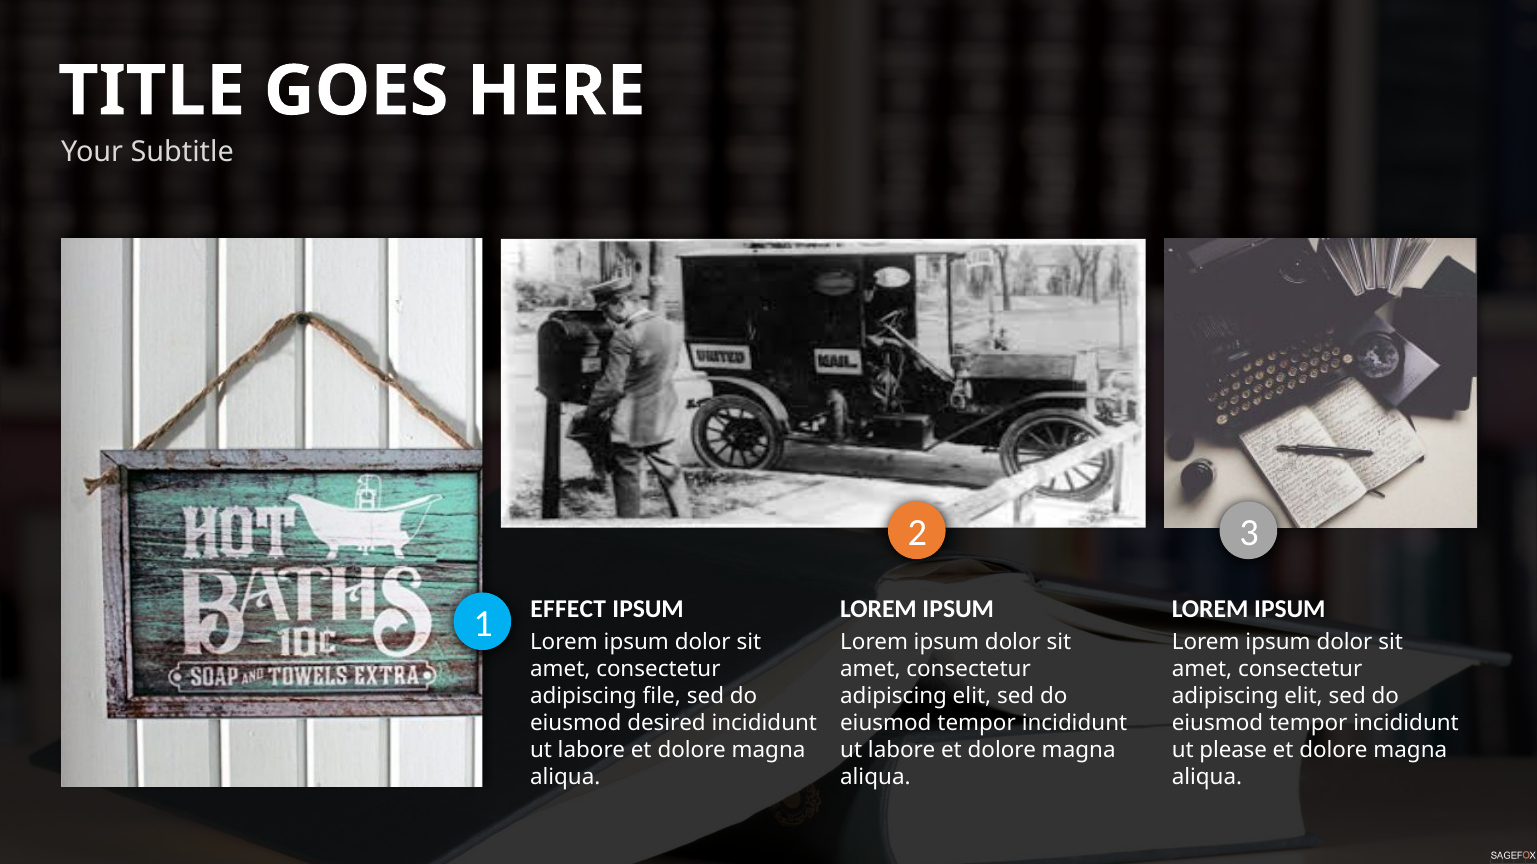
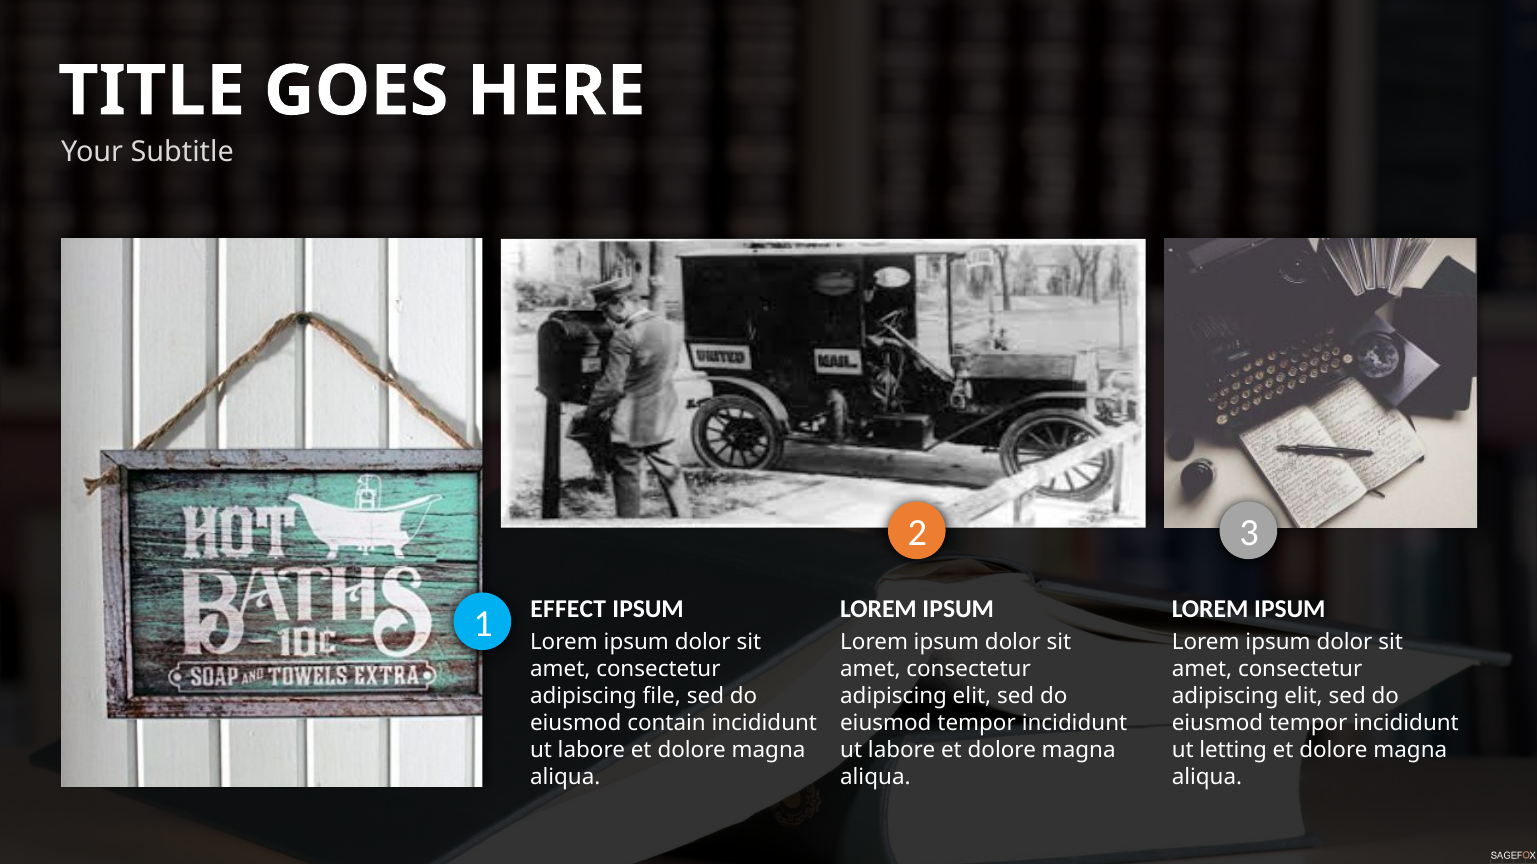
desired: desired -> contain
please: please -> letting
